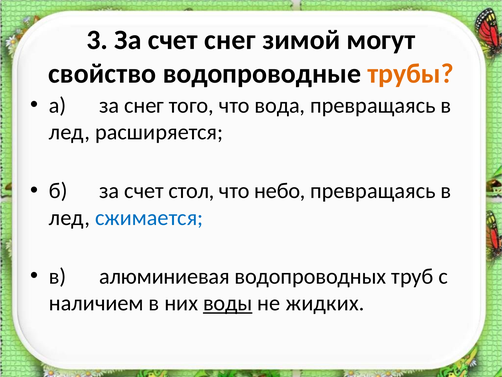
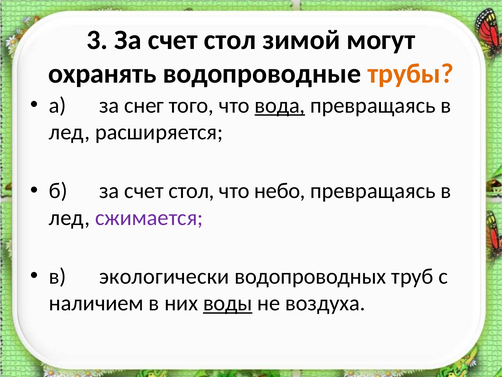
3 За счет снег: снег -> стол
свойство: свойство -> охранять
вода underline: none -> present
сжимается colour: blue -> purple
алюминиевая: алюминиевая -> экологически
жидких: жидких -> воздуха
